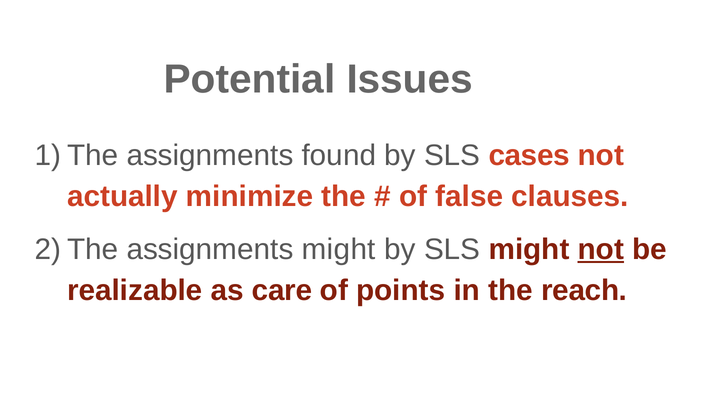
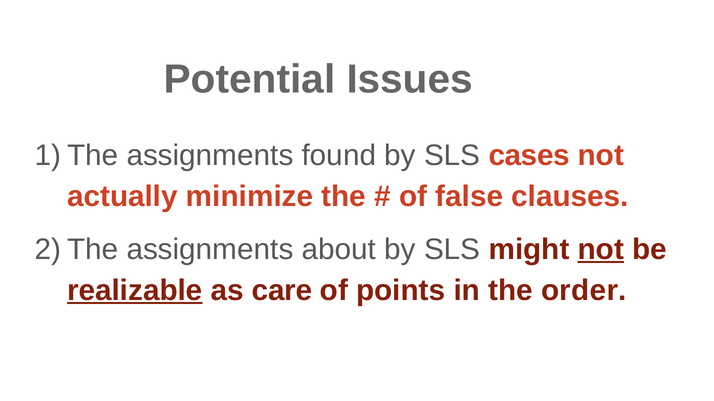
assignments might: might -> about
realizable underline: none -> present
reach: reach -> order
